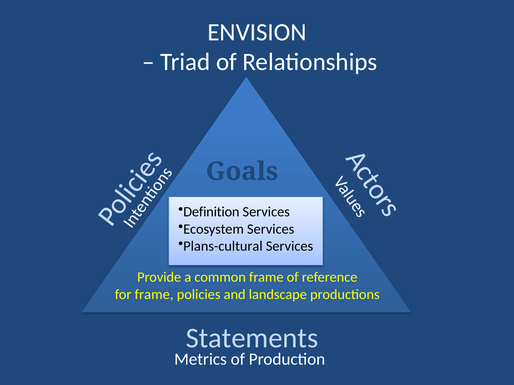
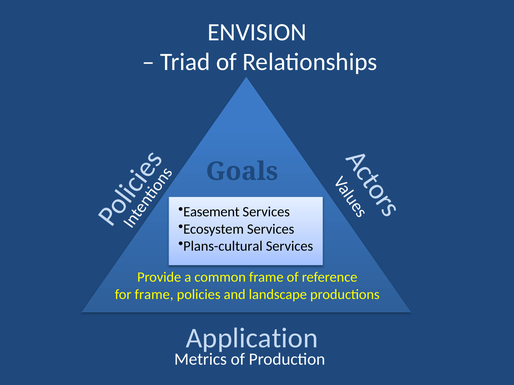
Definition: Definition -> Easement
Statements: Statements -> Application
